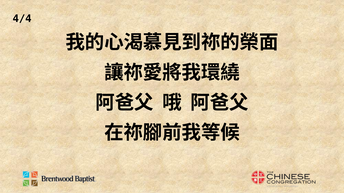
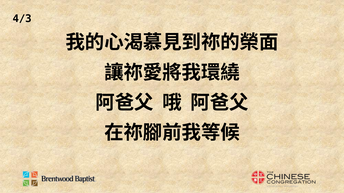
4/4: 4/4 -> 4/3
